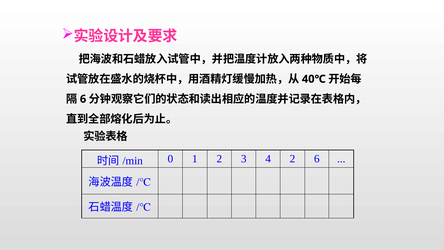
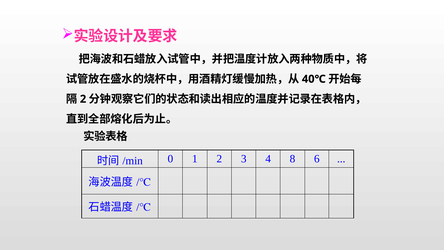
6 at (83, 99): 6 -> 2
4 2: 2 -> 8
